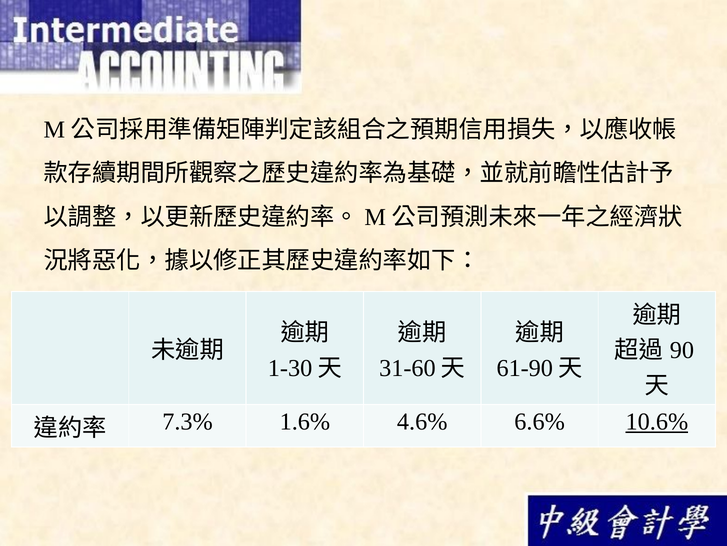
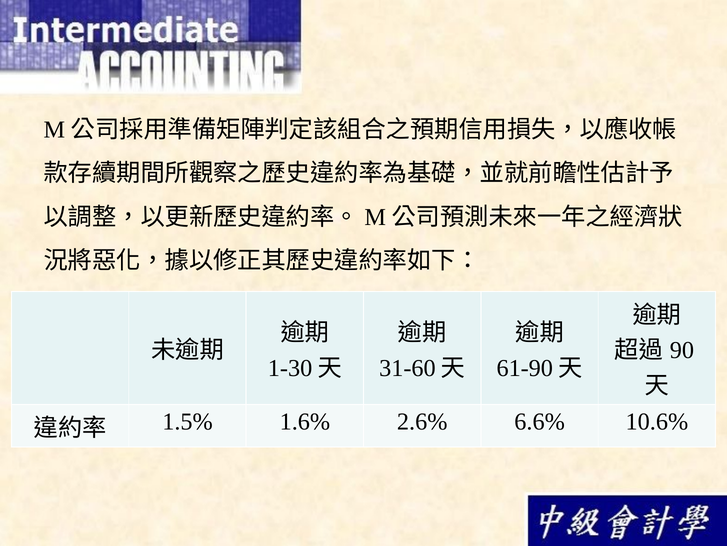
7.3%: 7.3% -> 1.5%
4.6%: 4.6% -> 2.6%
10.6% underline: present -> none
